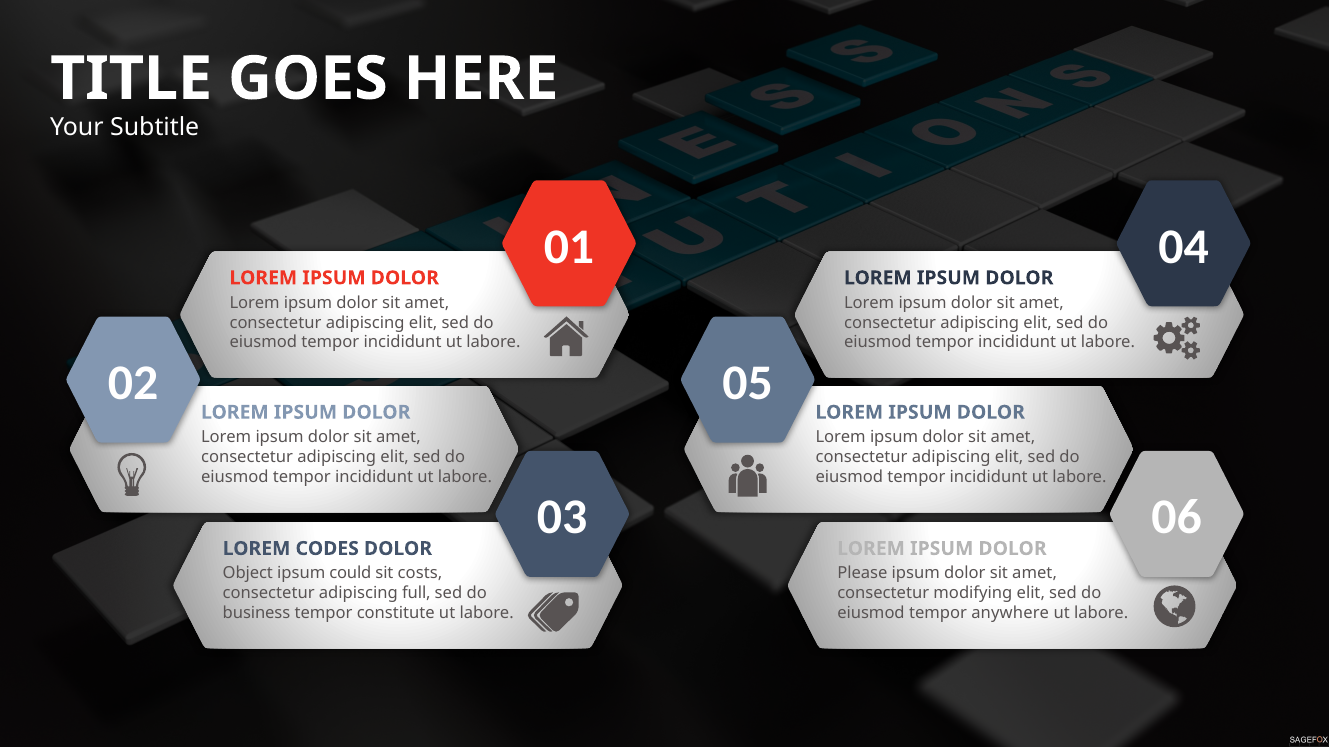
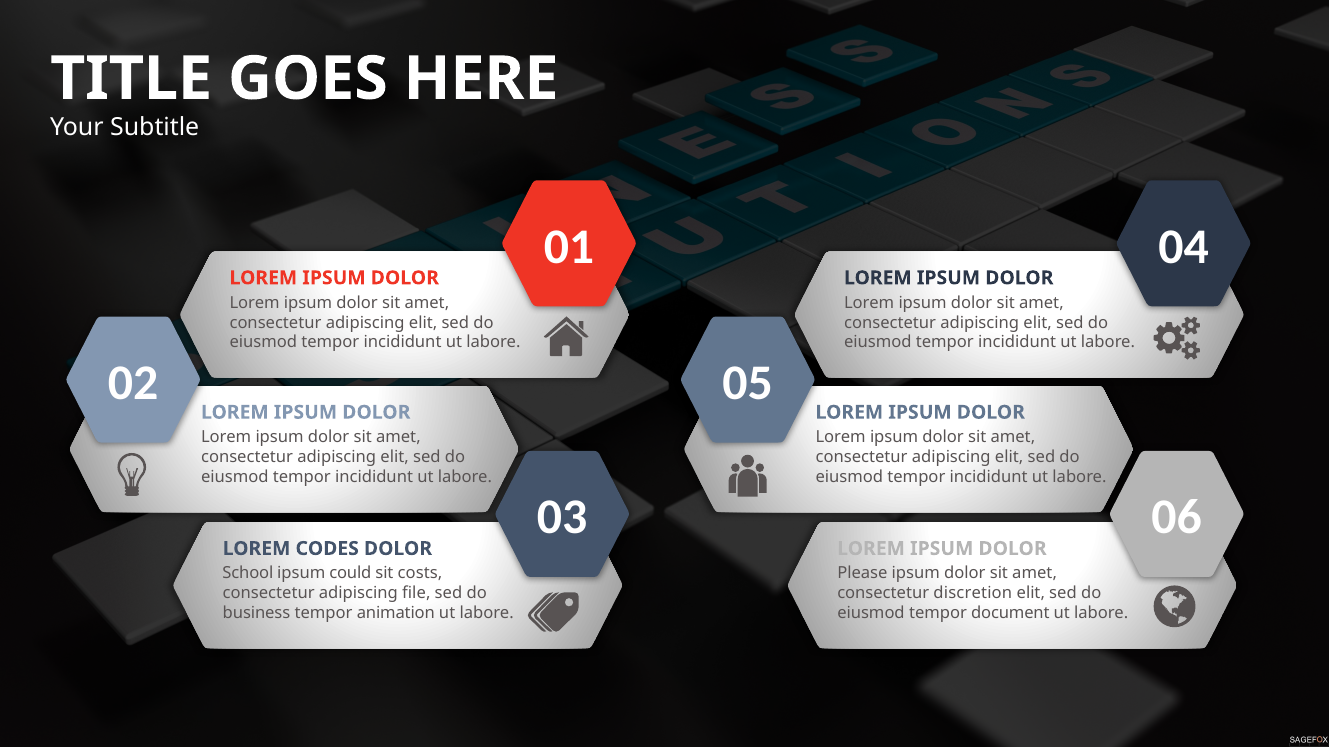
Object: Object -> School
full: full -> file
modifying: modifying -> discretion
constitute: constitute -> animation
anywhere: anywhere -> document
